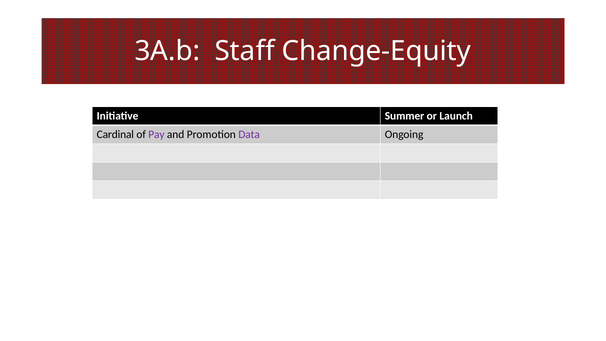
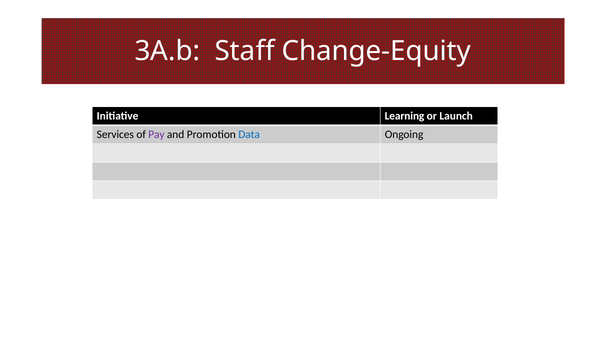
Summer: Summer -> Learning
Cardinal: Cardinal -> Services
Data colour: purple -> blue
